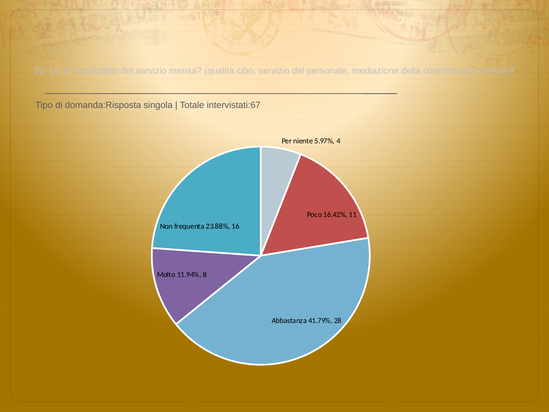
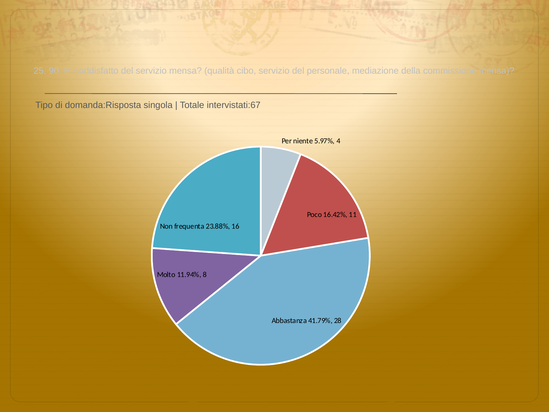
14: 14 -> 90
